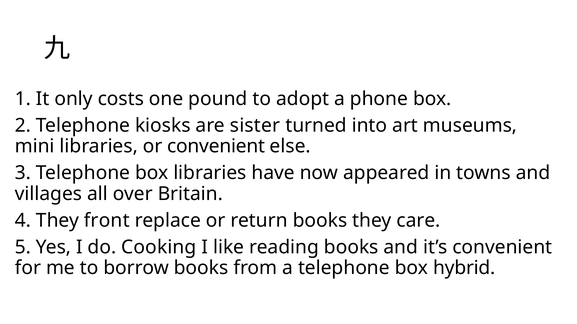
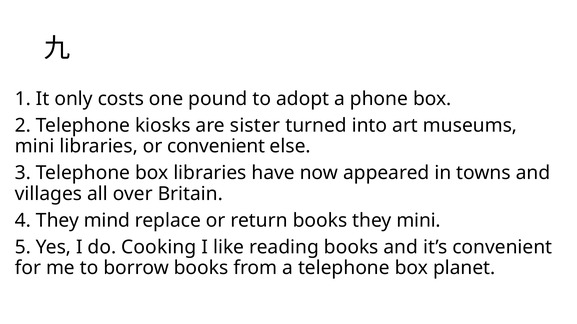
front: front -> mind
they care: care -> mini
hybrid: hybrid -> planet
